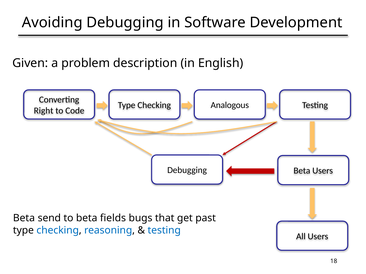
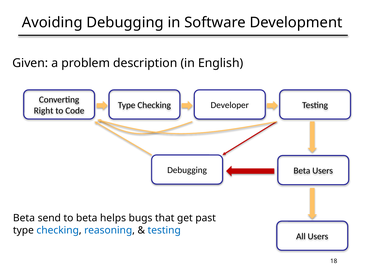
Analogous: Analogous -> Developer
fields: fields -> helps
